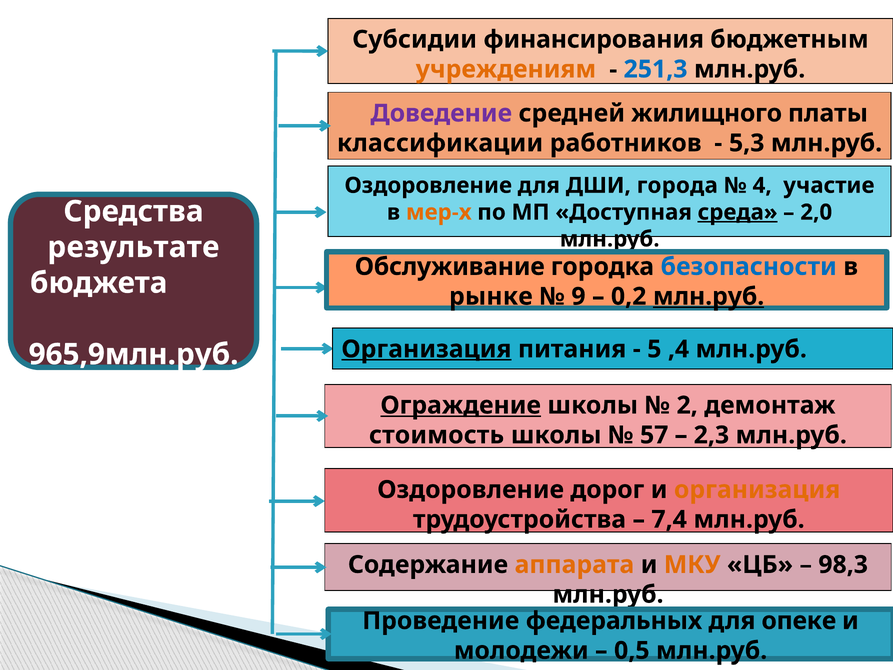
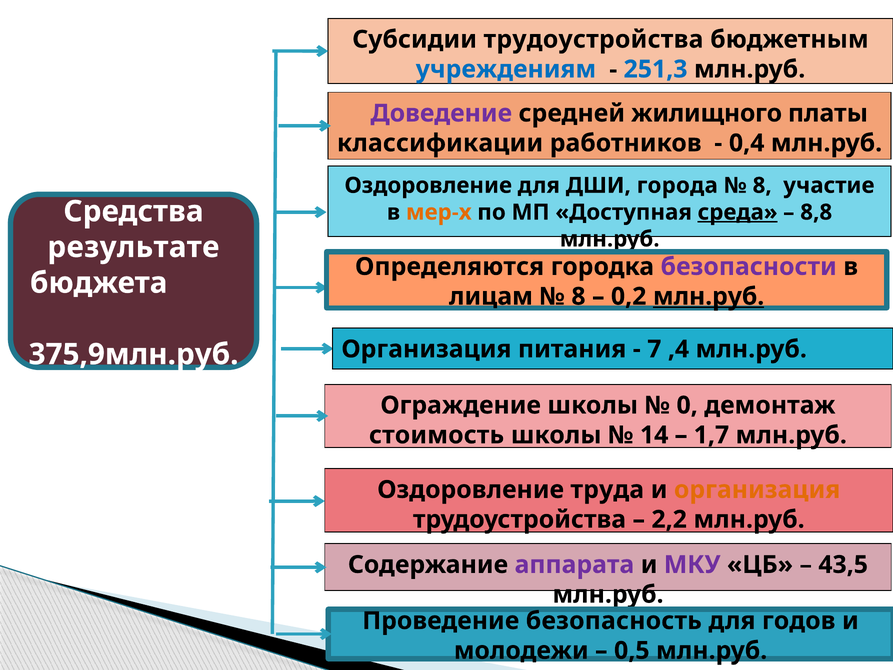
Субсидии финансирования: финансирования -> трудоустройства
учреждениям colour: orange -> blue
5,3: 5,3 -> 0,4
4 at (762, 185): 4 -> 8
2,0: 2,0 -> 8,8
Обслуживание: Обслуживание -> Определяются
безопасности colour: blue -> purple
рынке: рынке -> лицам
9 at (578, 296): 9 -> 8
Организация at (426, 349) underline: present -> none
5: 5 -> 7
965,9млн.руб: 965,9млн.руб -> 375,9млн.руб
Ограждение underline: present -> none
2: 2 -> 0
57: 57 -> 14
2,3: 2,3 -> 1,7
дорог: дорог -> труда
7,4: 7,4 -> 2,2
аппарата colour: orange -> purple
МКУ colour: orange -> purple
98,3: 98,3 -> 43,5
федеральных: федеральных -> безопасность
опеке: опеке -> годов
